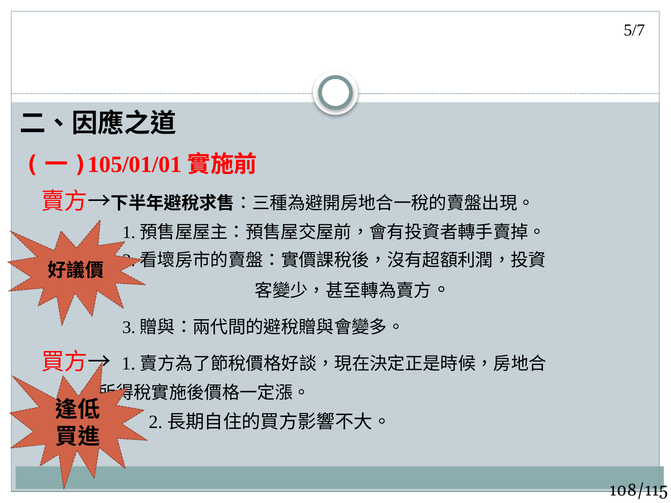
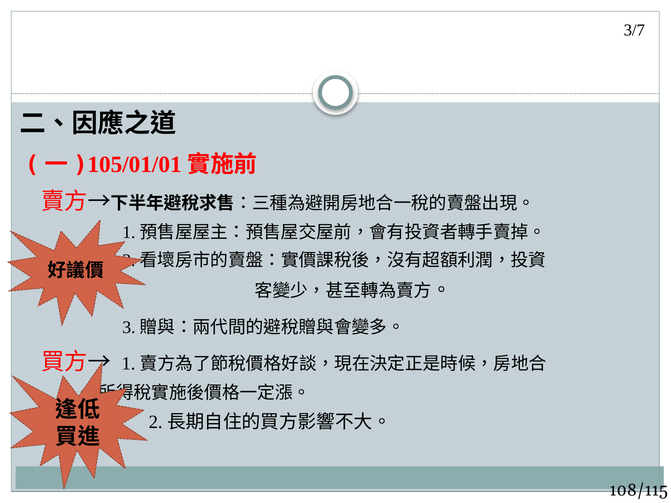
5/7: 5/7 -> 3/7
